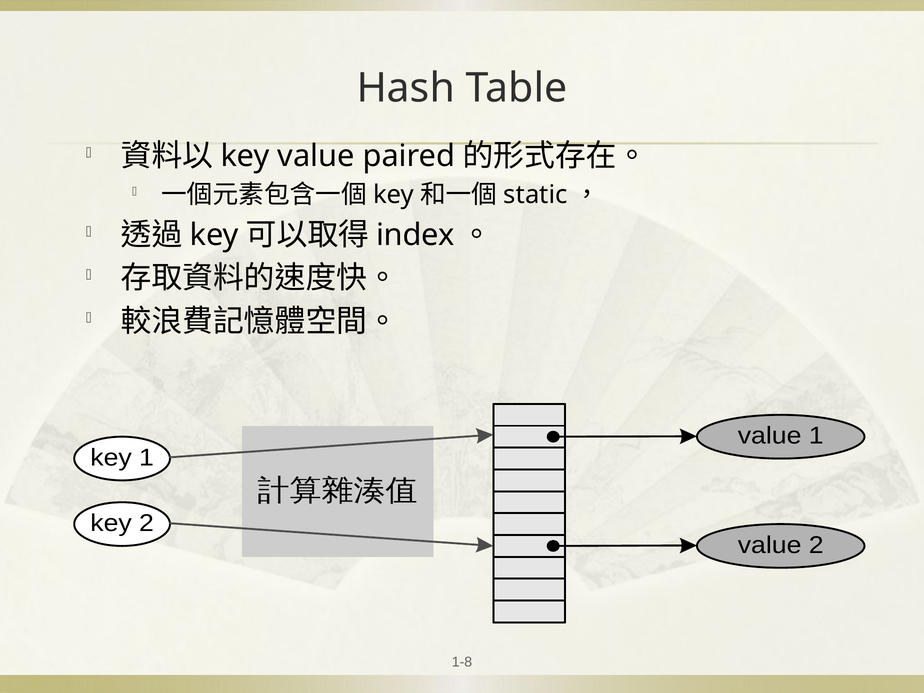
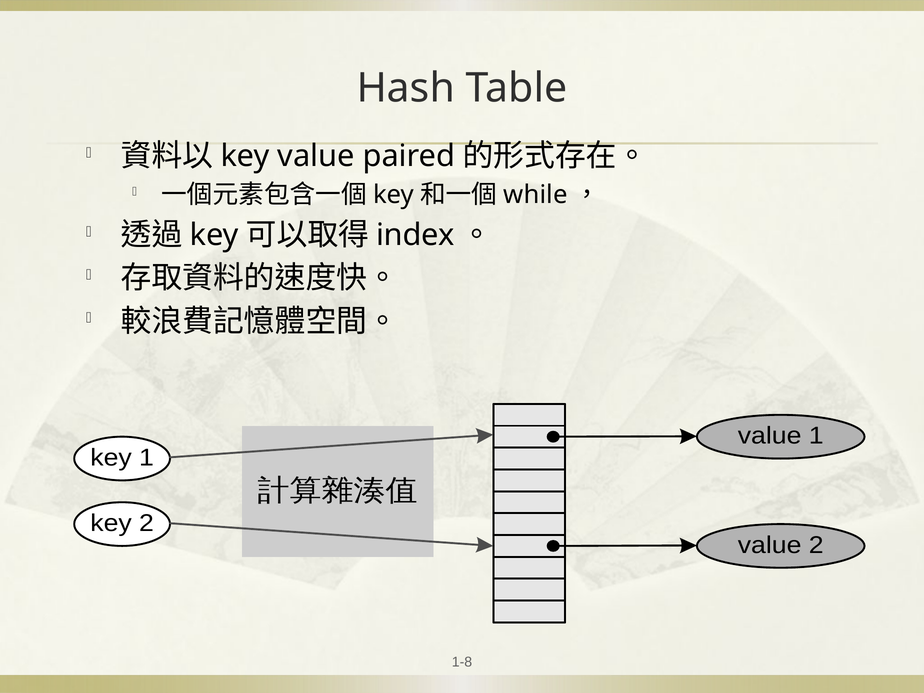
static: static -> while
